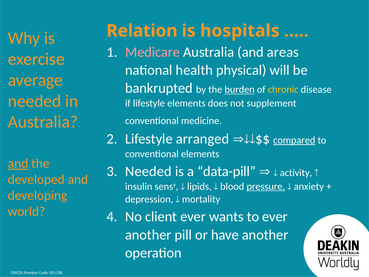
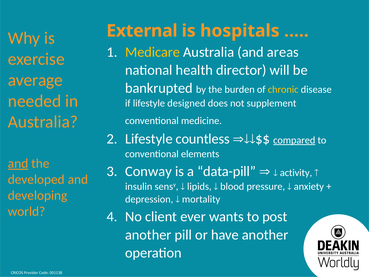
Relation: Relation -> External
Medicare colour: pink -> yellow
physical: physical -> director
burden underline: present -> none
lifestyle elements: elements -> designed
arranged: arranged -> countless
Needed at (148, 171): Needed -> Conway
pressure underline: present -> none
to ever: ever -> post
